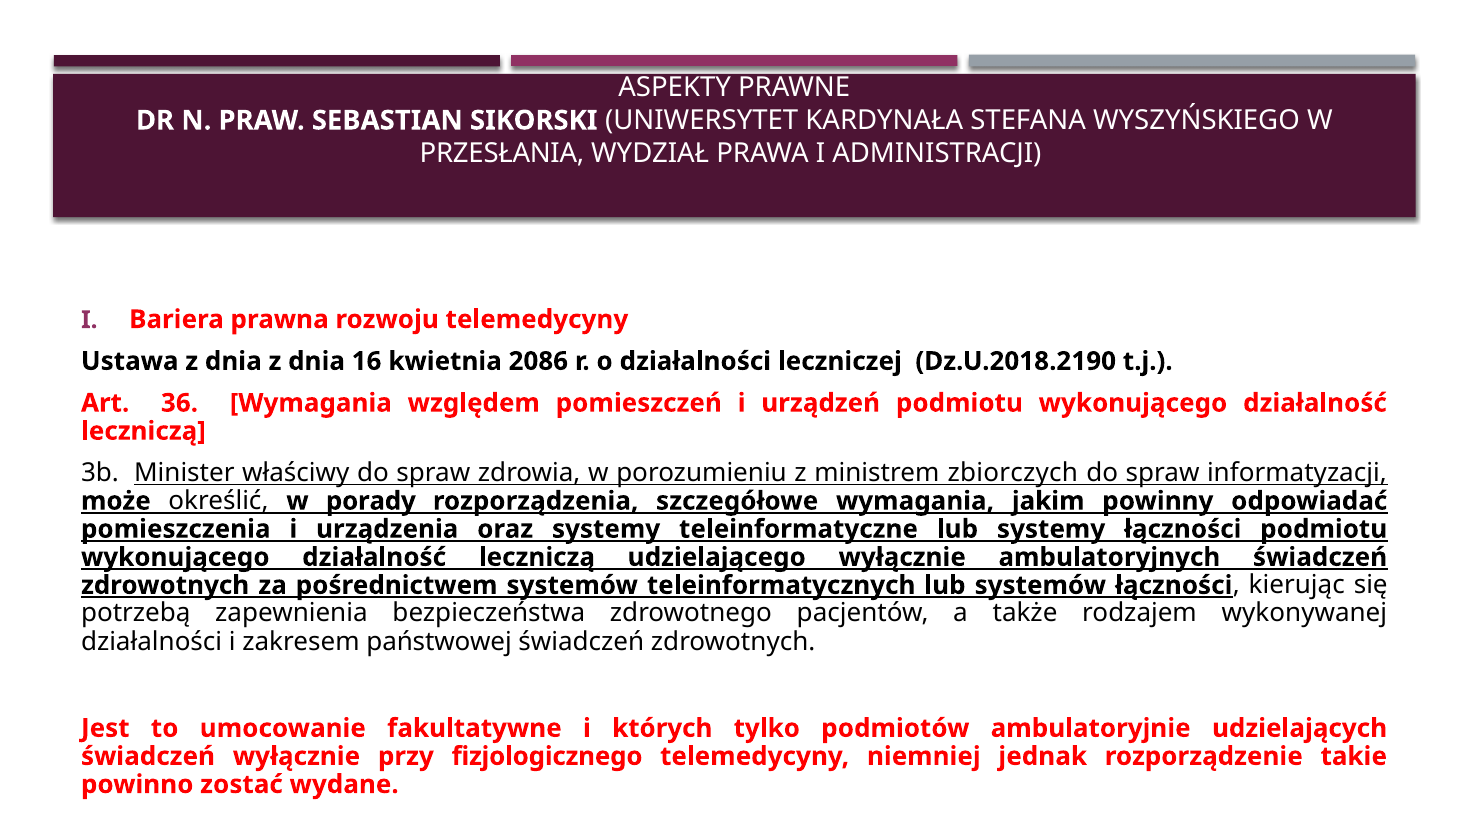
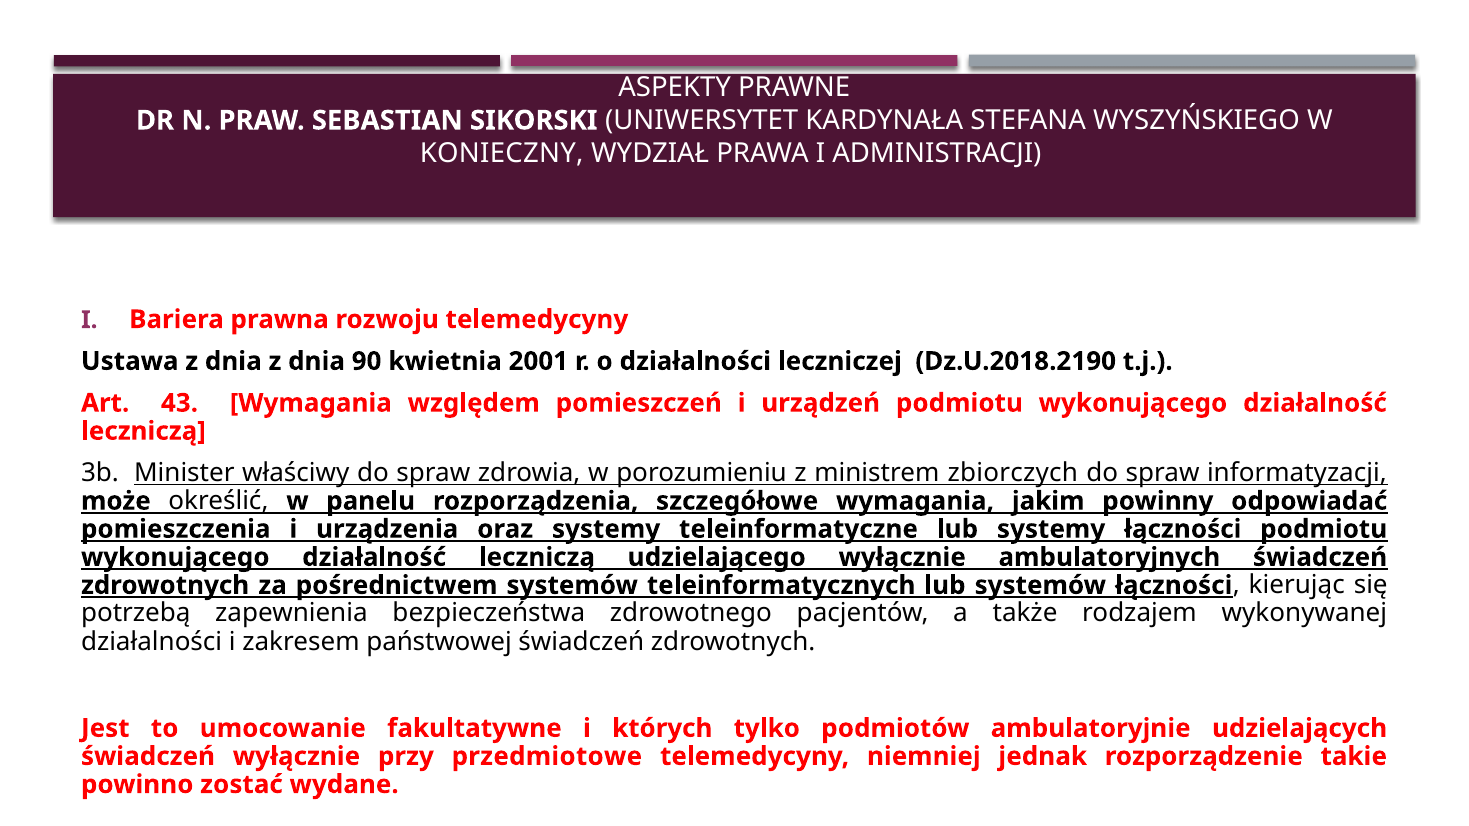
PRZESŁANIA: PRZESŁANIA -> KONIECZNY
16: 16 -> 90
2086: 2086 -> 2001
36: 36 -> 43
porady: porady -> panelu
fizjologicznego: fizjologicznego -> przedmiotowe
